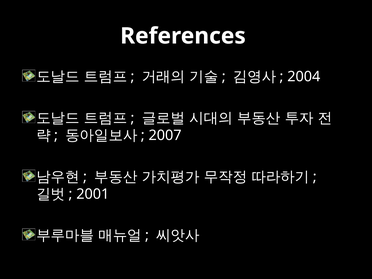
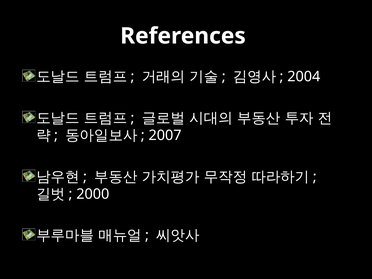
2001: 2001 -> 2000
